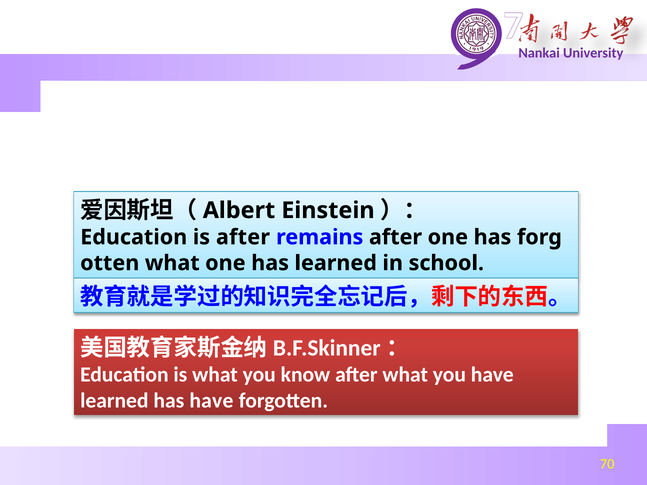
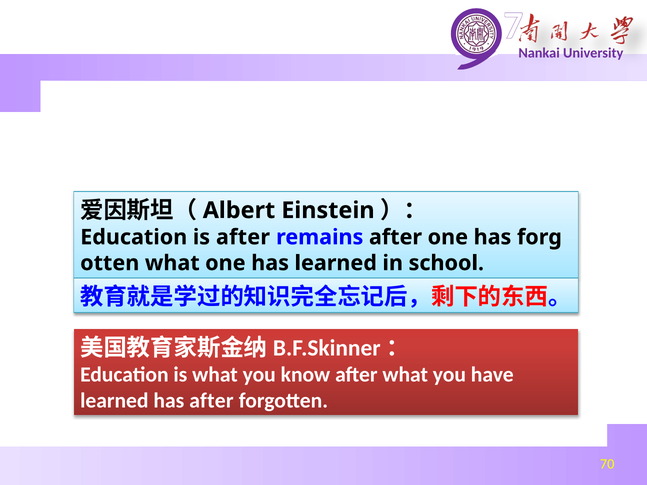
has have: have -> after
